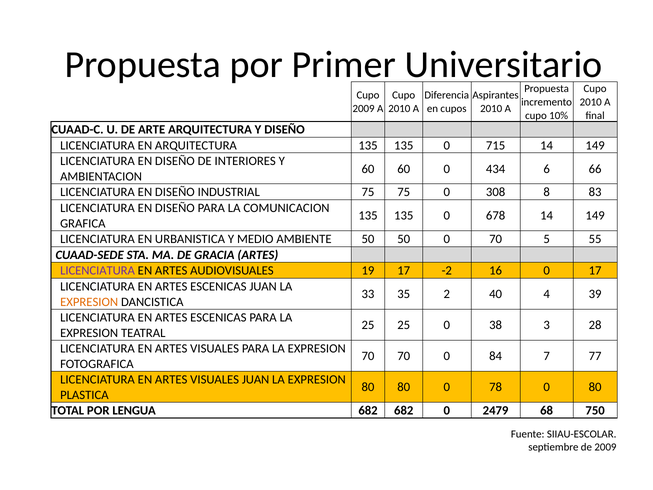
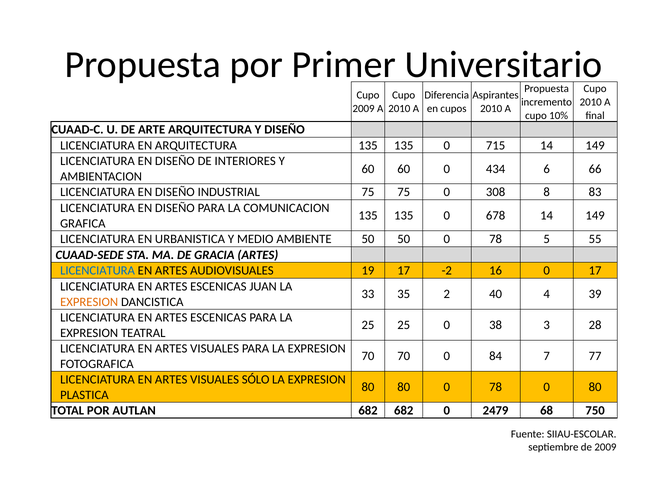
50 0 70: 70 -> 78
LICENCIATURA at (98, 270) colour: purple -> blue
VISUALES JUAN: JUAN -> SÓLO
LENGUA: LENGUA -> AUTLAN
